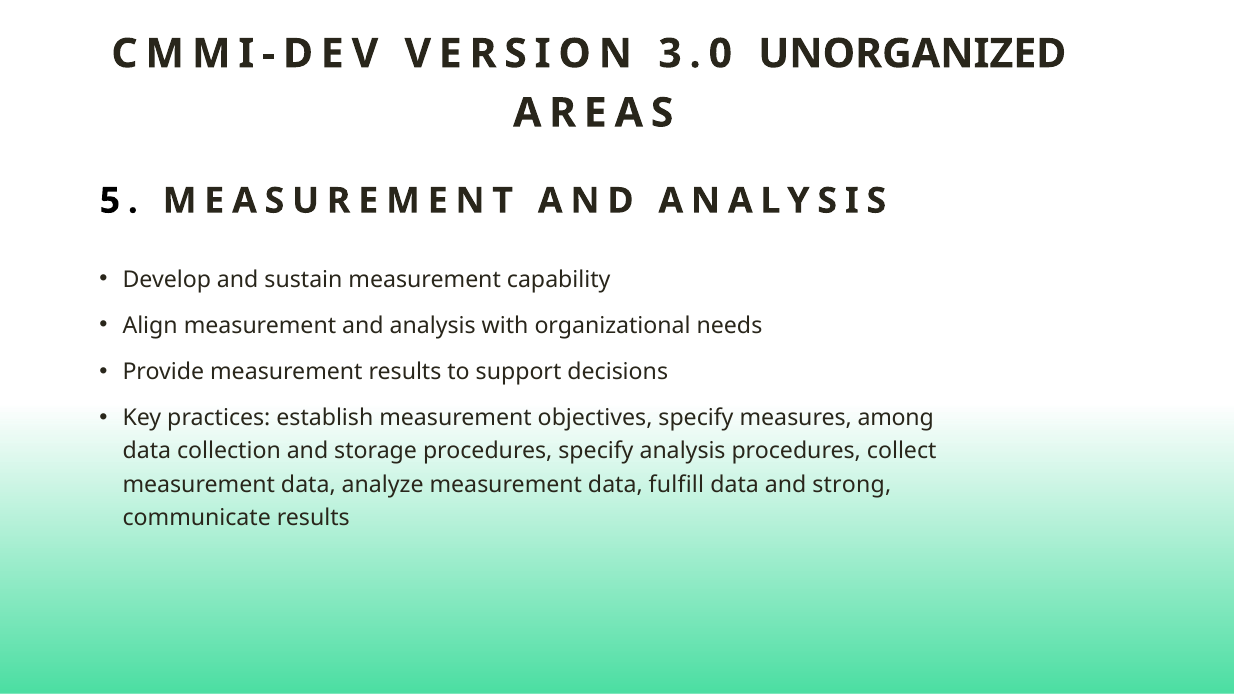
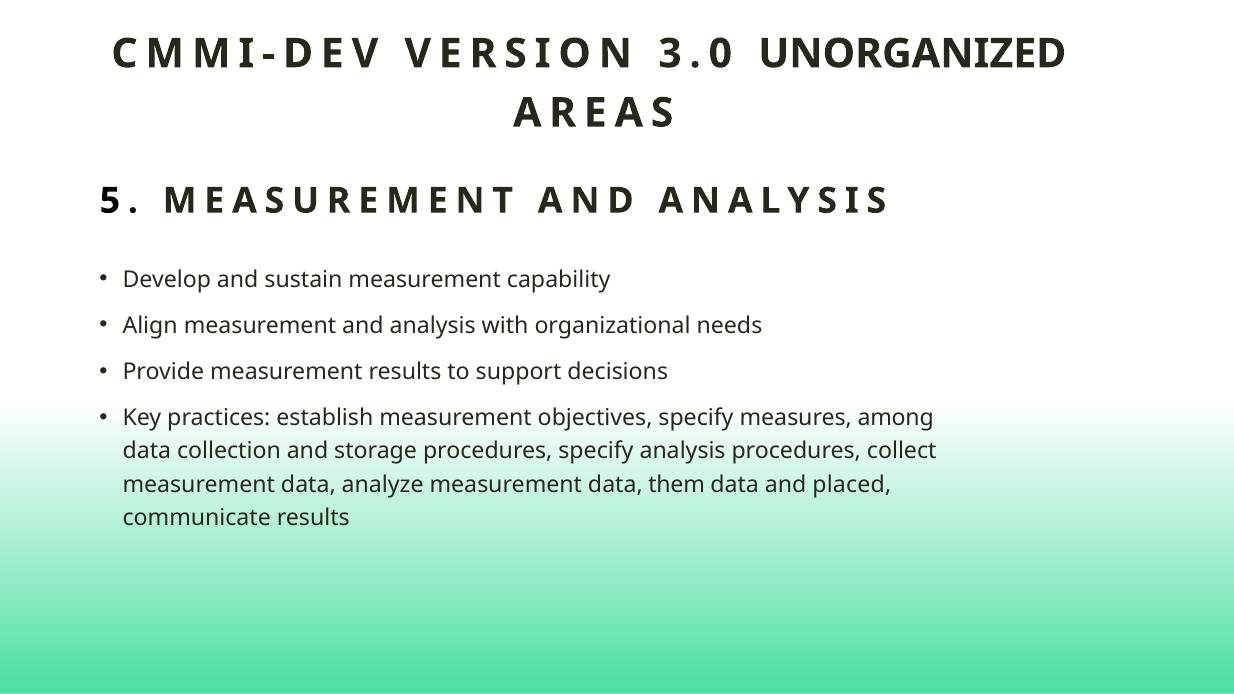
fulfill: fulfill -> them
strong: strong -> placed
